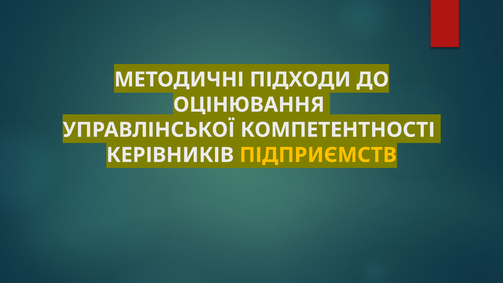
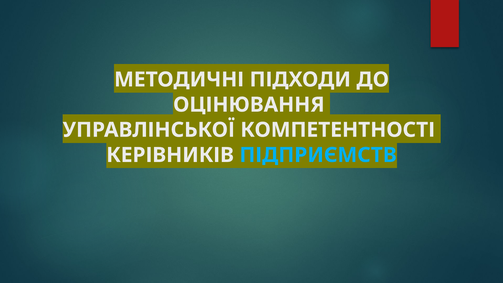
ПІДПРИЄМСТВ colour: yellow -> light blue
